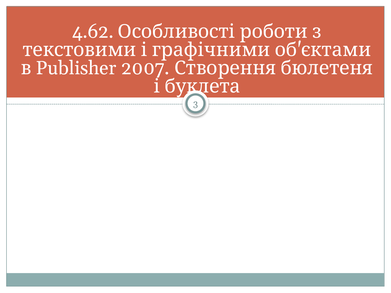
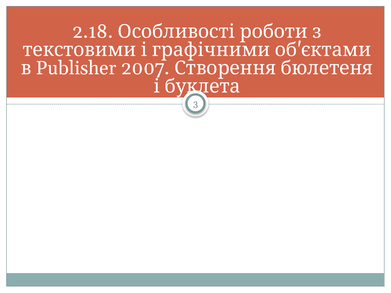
4.62: 4.62 -> 2.18
